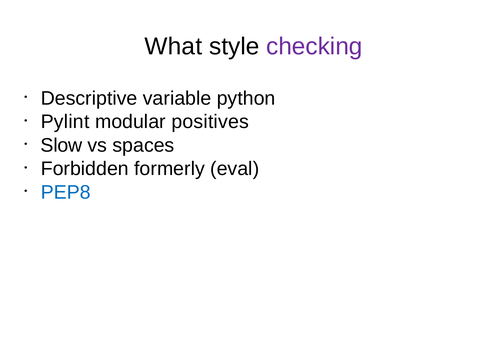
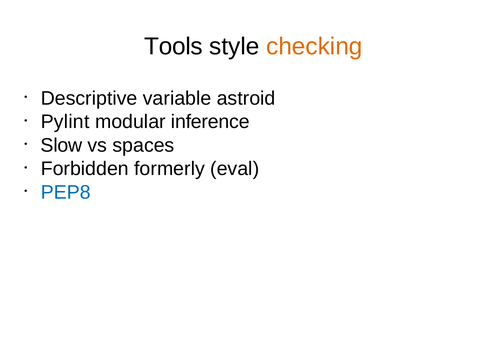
What: What -> Tools
checking colour: purple -> orange
python: python -> astroid
positives: positives -> inference
